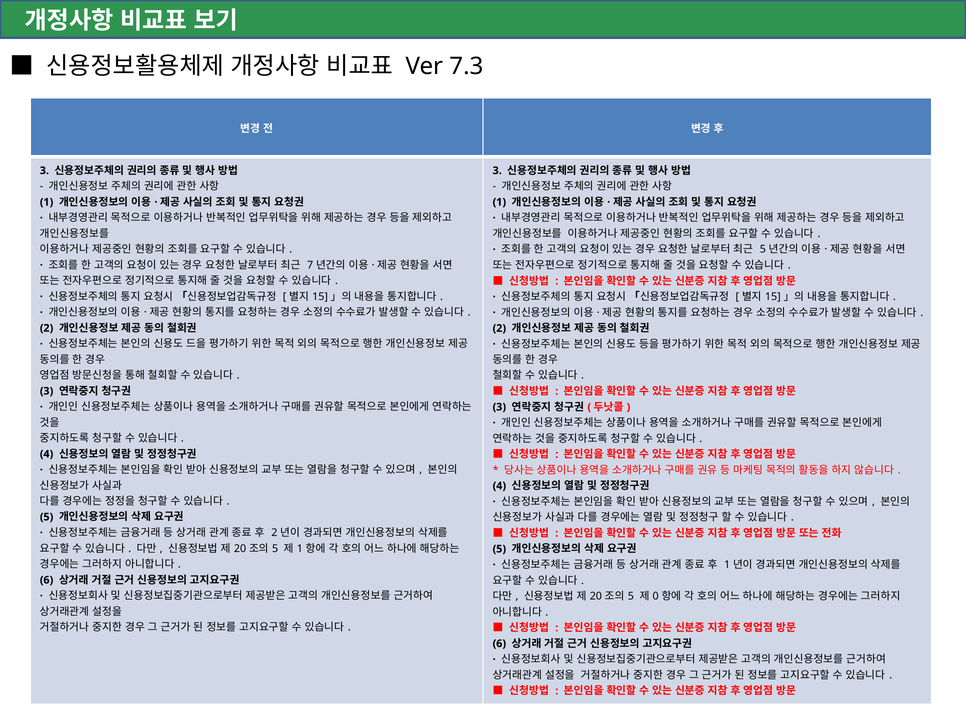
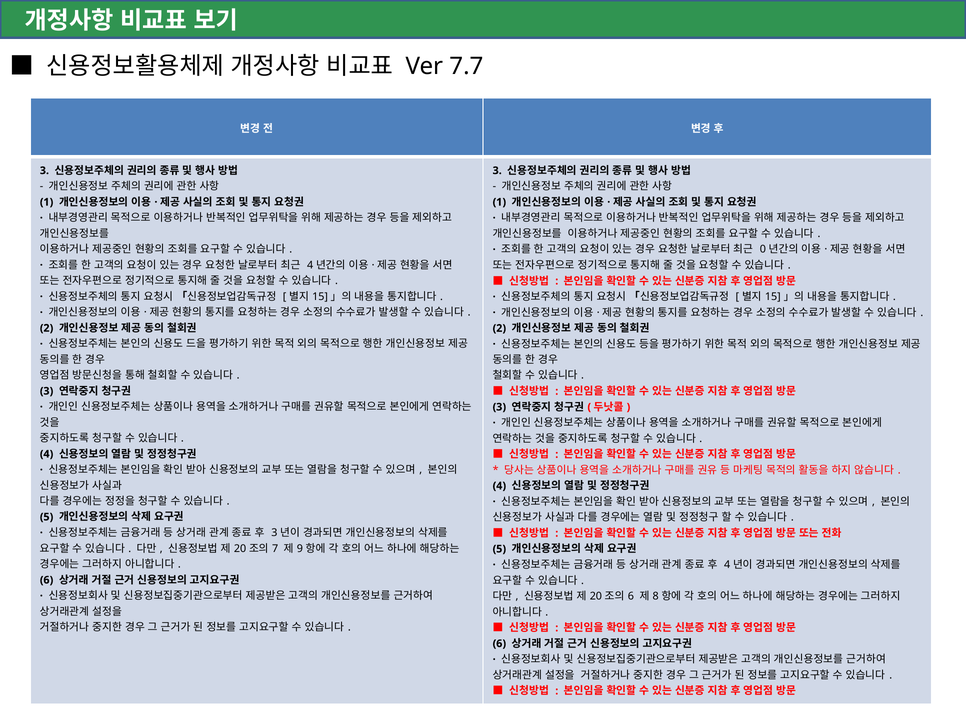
7.3: 7.3 -> 7.7
5 at (763, 250): 5 -> 0
7 at (310, 265): 7 -> 4
2 at (274, 533): 2 -> 3
5 at (275, 549): 5 -> 7
1 at (300, 549): 1 -> 9
1 at (727, 565): 1 -> 4
5 at (631, 597): 5 -> 6
0: 0 -> 8
